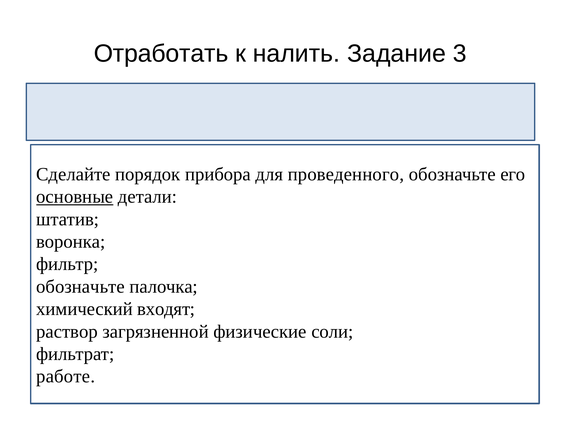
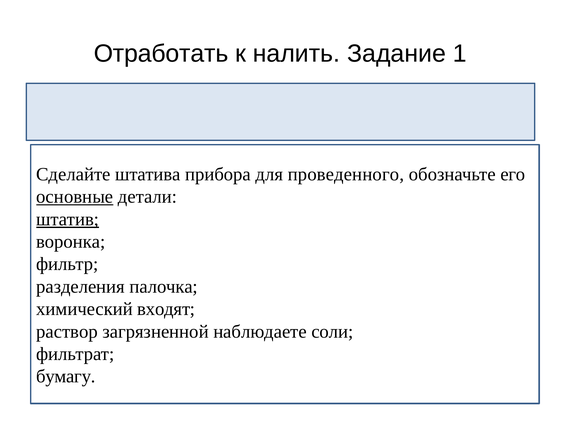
3: 3 -> 1
порядок: порядок -> штатива
штатив underline: none -> present
обозначьте at (80, 286): обозначьте -> разделения
физические: физические -> наблюдаете
работе: работе -> бумагу
